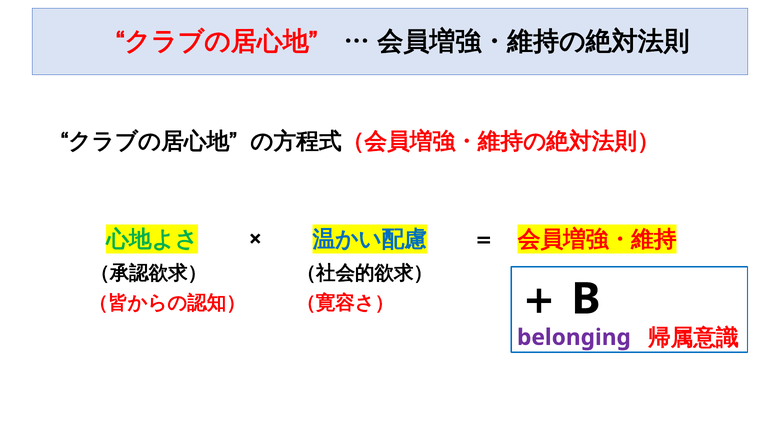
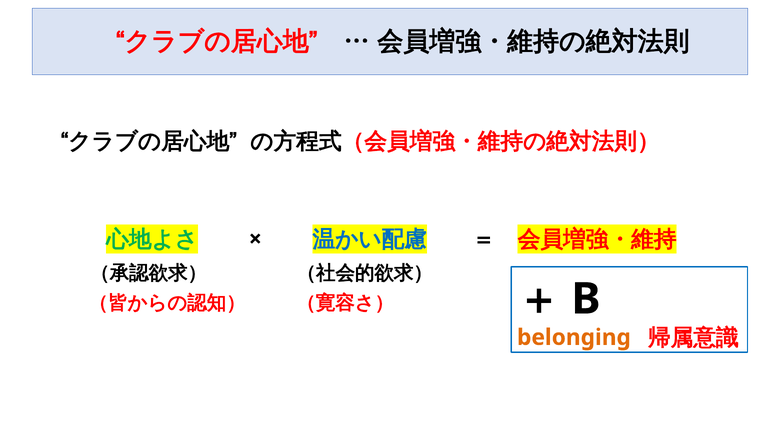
belonging colour: purple -> orange
